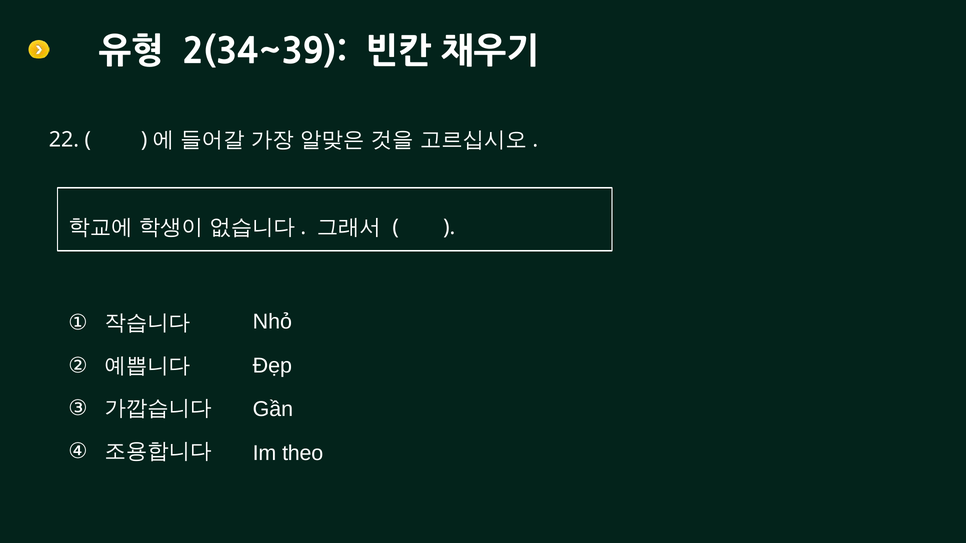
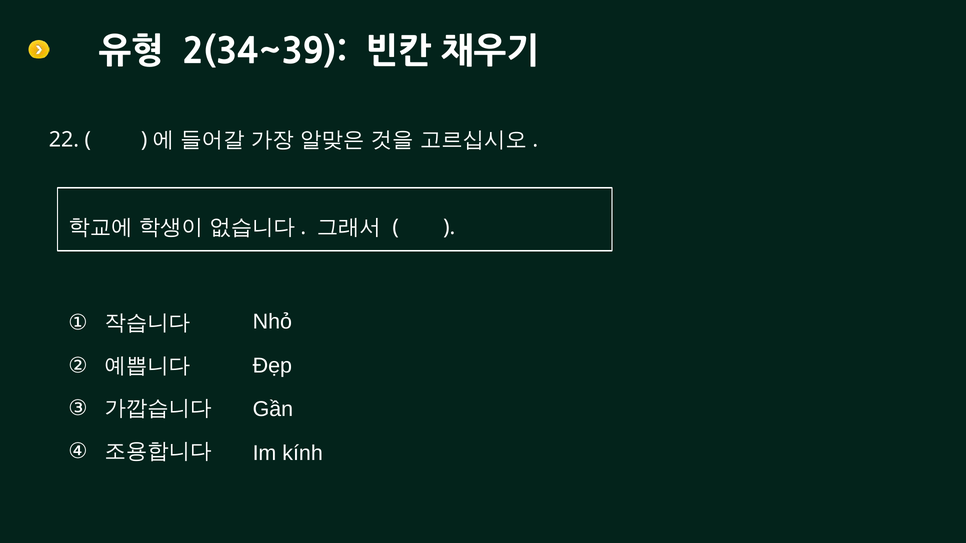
theo: theo -> kính
